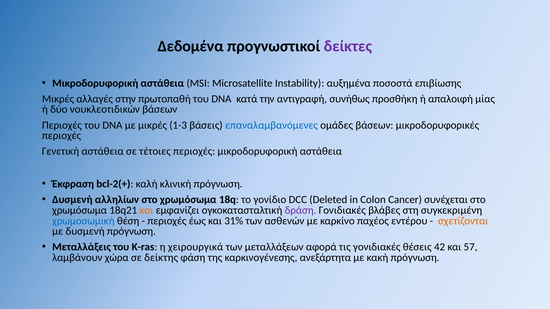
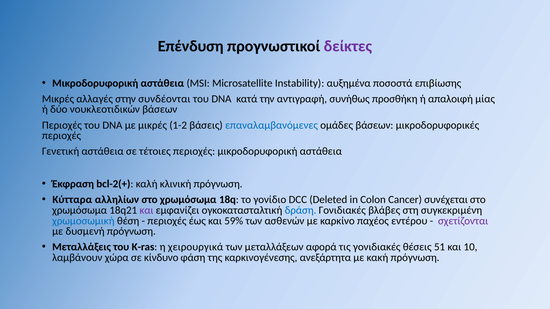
Δεδομένα: Δεδομένα -> Επένδυση
πρωτοπαθή: πρωτοπαθή -> συνδέονται
1-3: 1-3 -> 1-2
Δυσμενή at (72, 200): Δυσμενή -> Κύτταρα
και at (146, 210) colour: orange -> purple
δράση colour: purple -> blue
31%: 31% -> 59%
σχετίζονται colour: orange -> purple
42: 42 -> 51
57: 57 -> 10
δείκτης: δείκτης -> κίνδυνο
